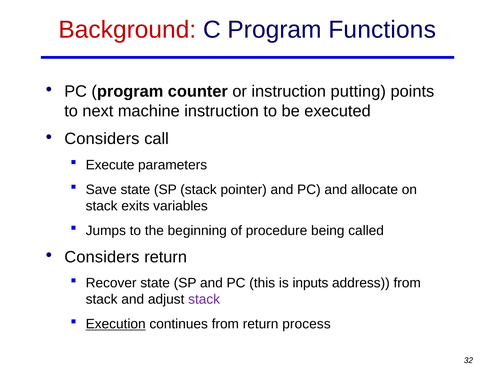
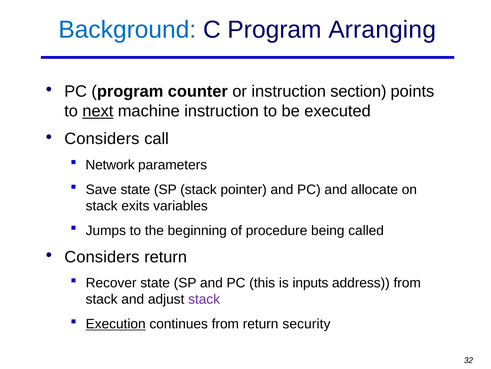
Background colour: red -> blue
Functions: Functions -> Arranging
putting: putting -> section
next underline: none -> present
Execute: Execute -> Network
process: process -> security
